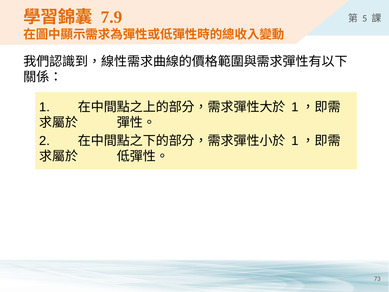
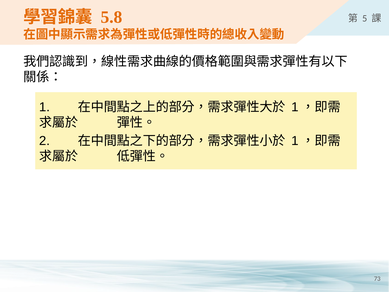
7.9: 7.9 -> 5.8
